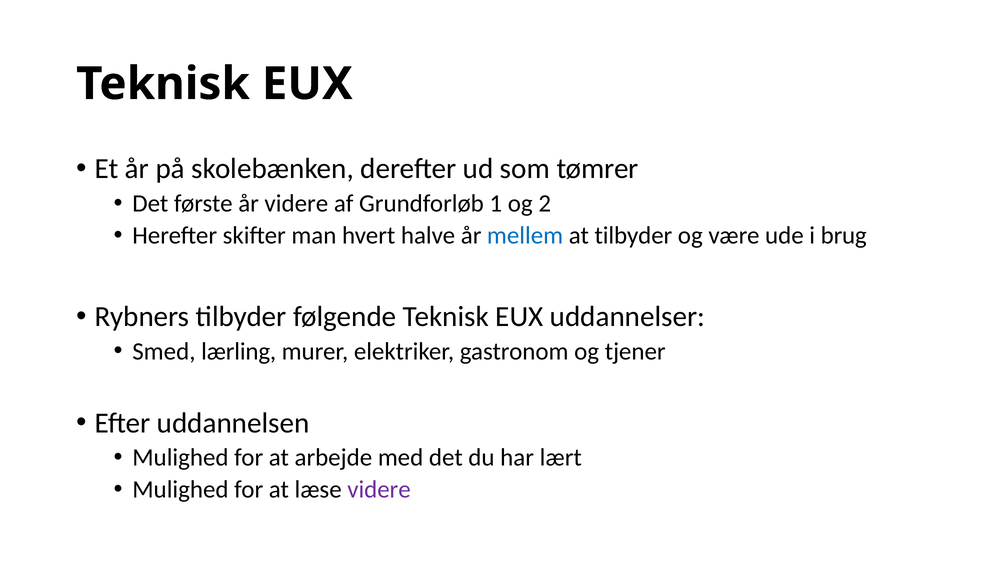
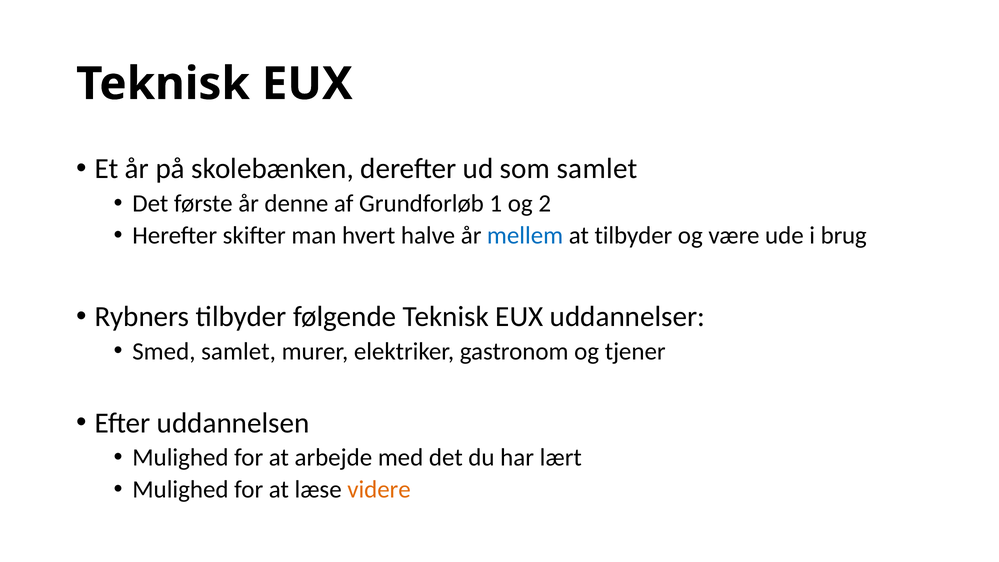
som tømrer: tømrer -> samlet
år videre: videre -> denne
Smed lærling: lærling -> samlet
videre at (379, 490) colour: purple -> orange
